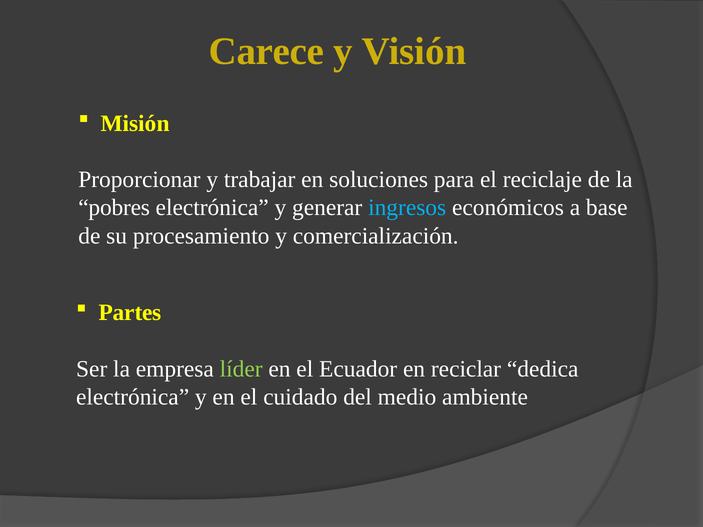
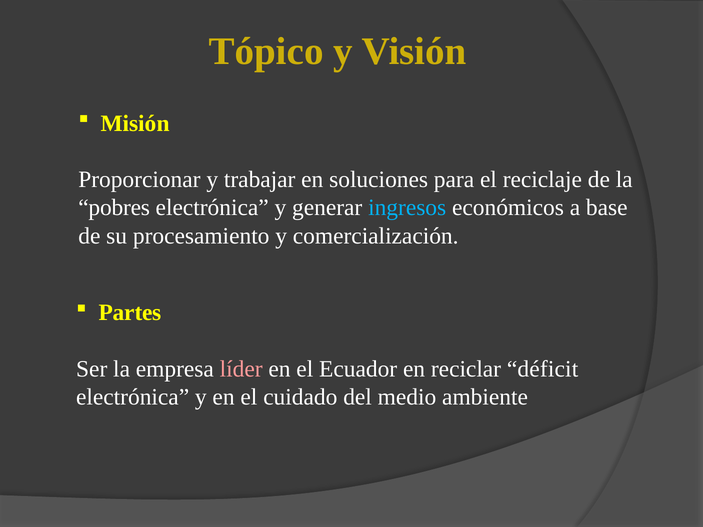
Carece: Carece -> Tópico
líder colour: light green -> pink
dedica: dedica -> déficit
